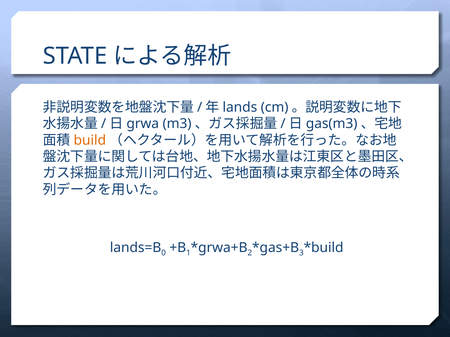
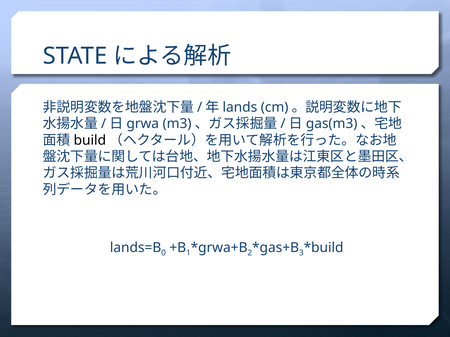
build colour: orange -> black
